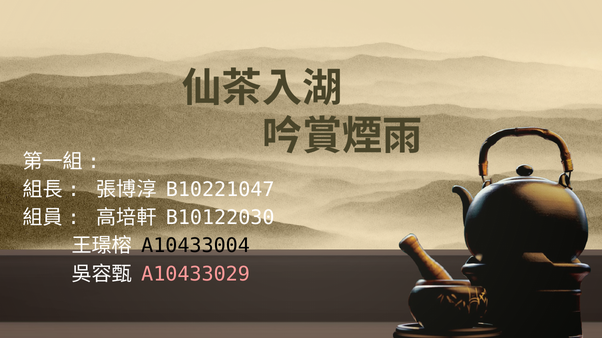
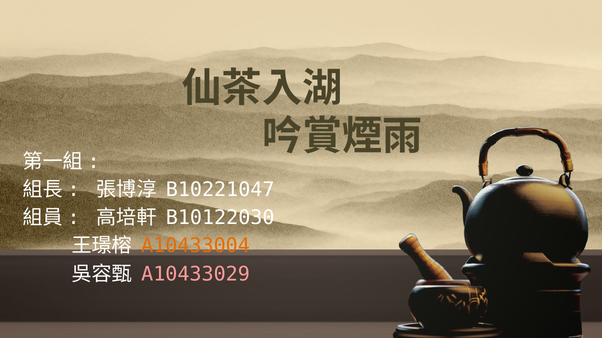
A10433004 colour: black -> orange
